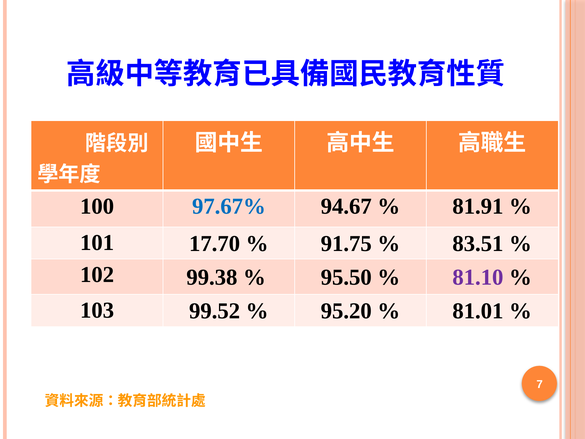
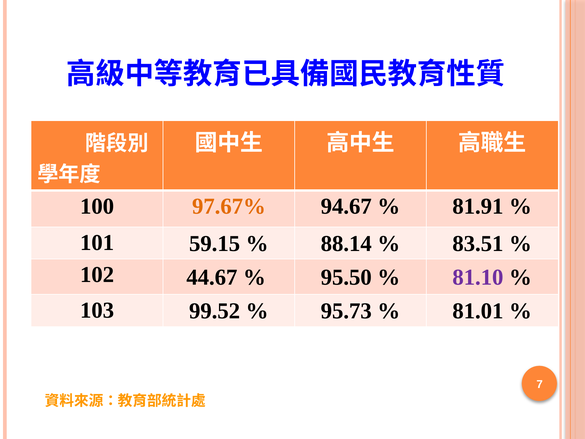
97.67% colour: blue -> orange
17.70: 17.70 -> 59.15
91.75: 91.75 -> 88.14
99.38: 99.38 -> 44.67
95.20: 95.20 -> 95.73
